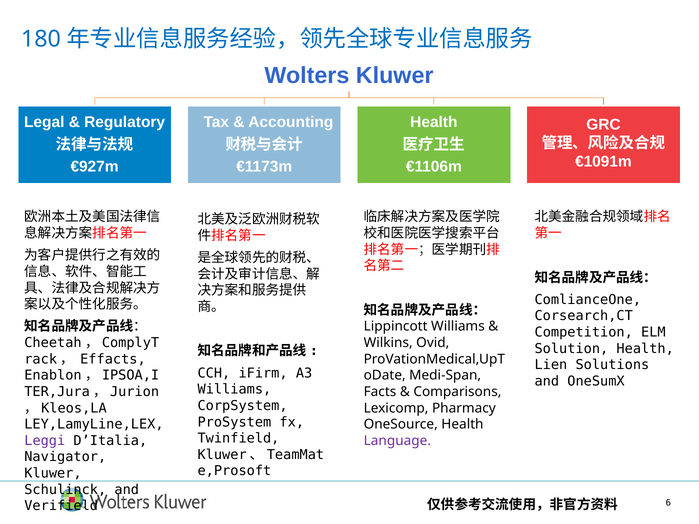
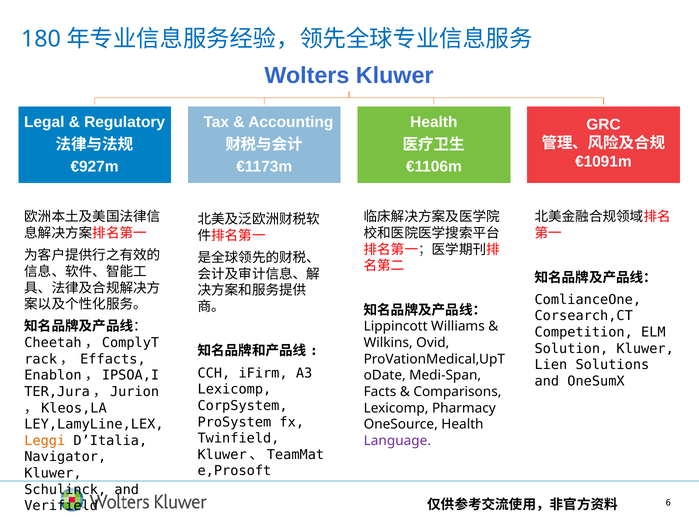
Solution Health: Health -> Kluwer
Williams at (234, 390): Williams -> Lexicomp
Leggi colour: purple -> orange
